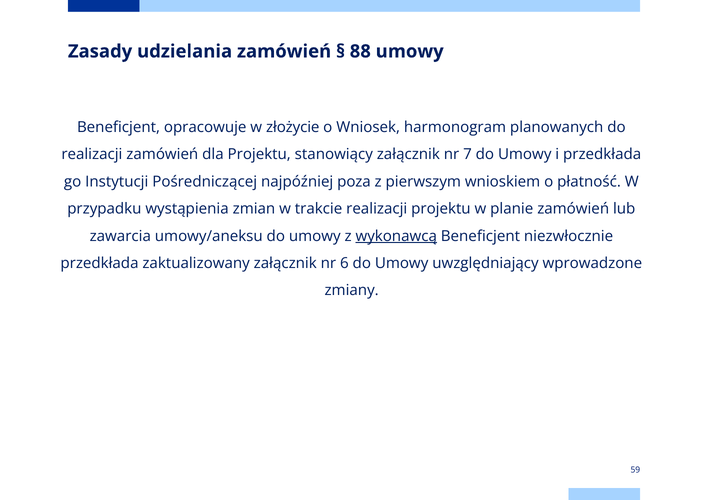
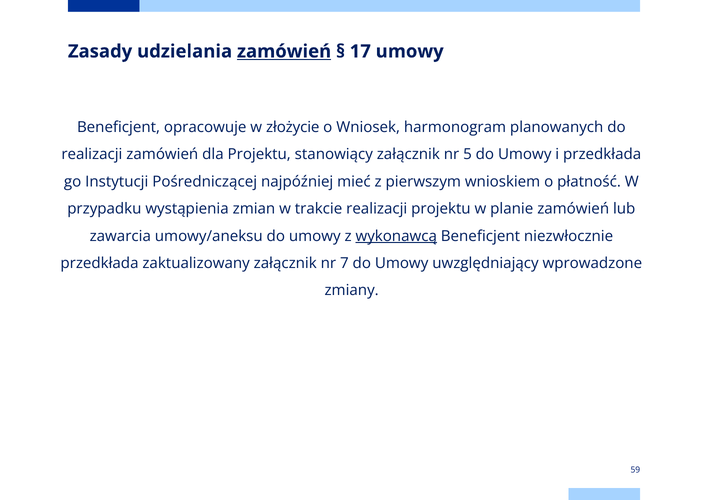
zamówień at (284, 51) underline: none -> present
88: 88 -> 17
7: 7 -> 5
poza: poza -> mieć
6: 6 -> 7
